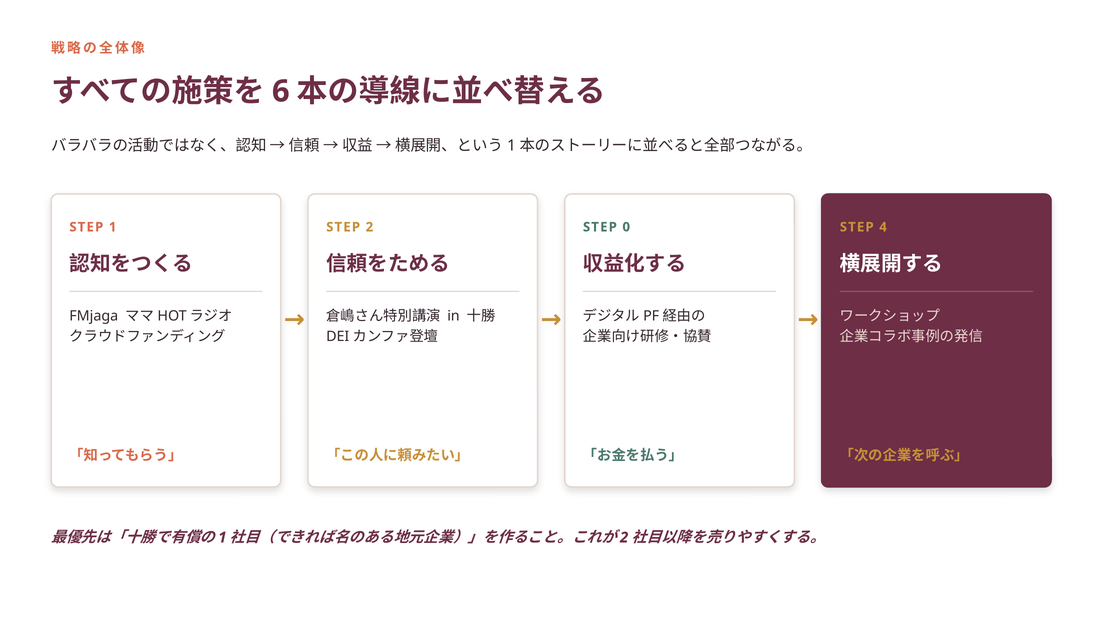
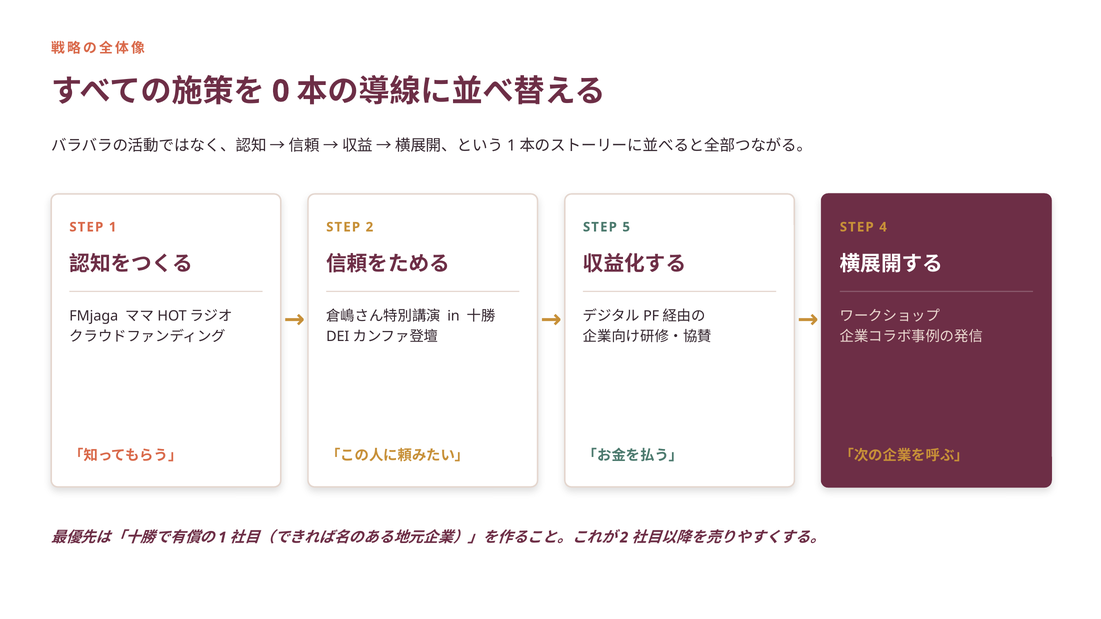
6: 6 -> 0
0: 0 -> 5
